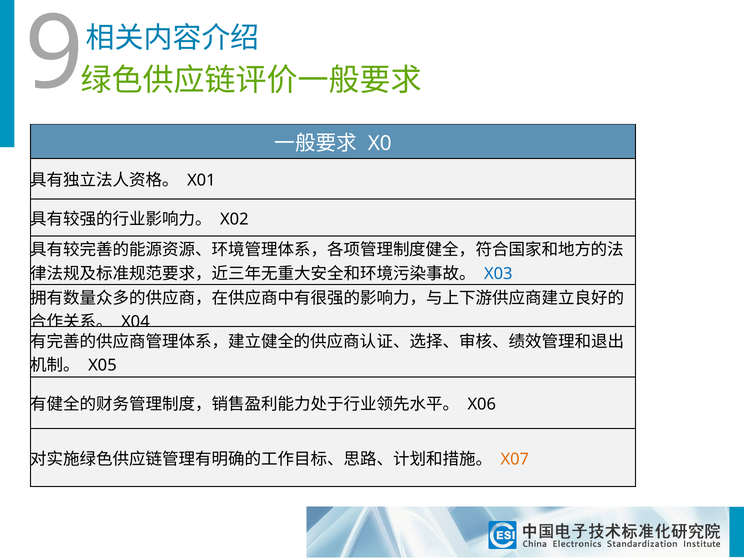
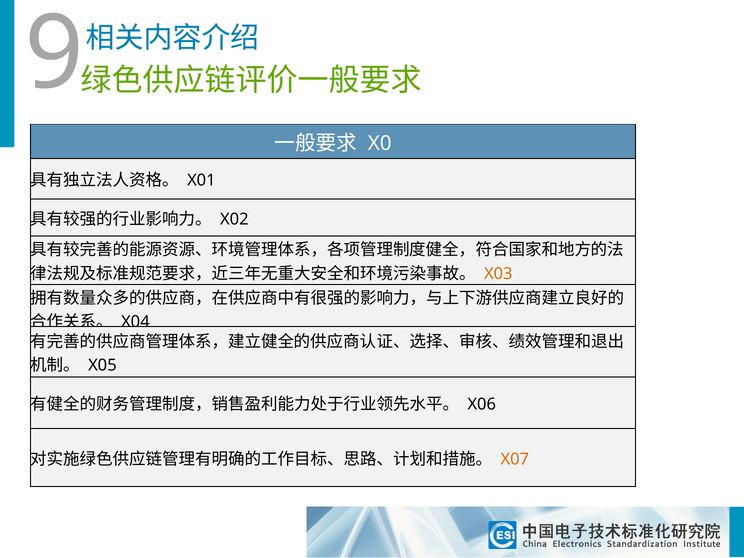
X03 colour: blue -> orange
